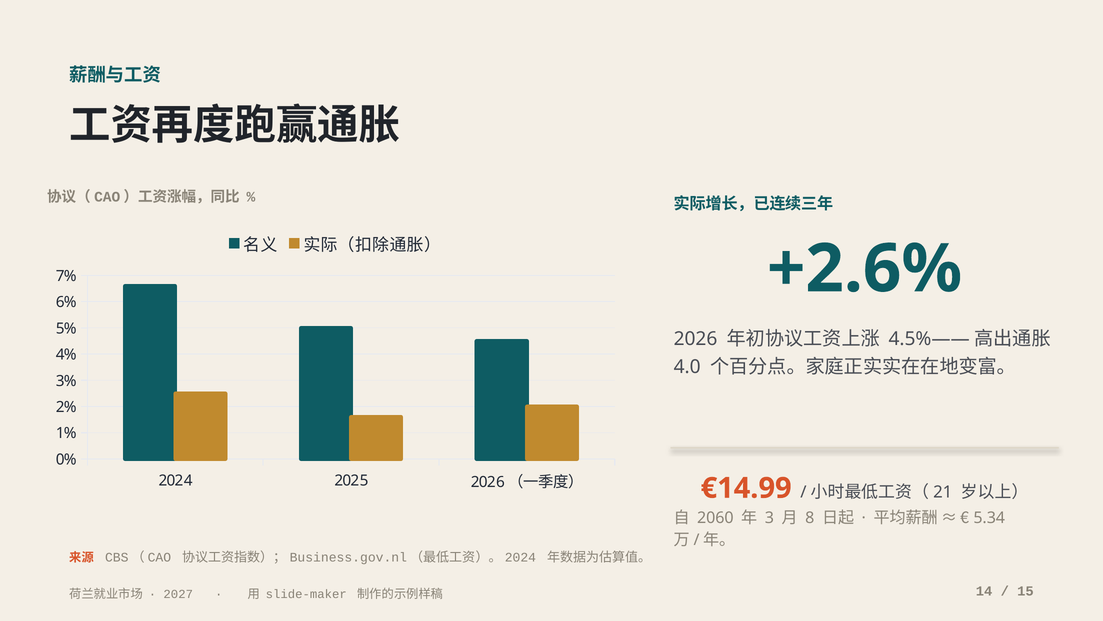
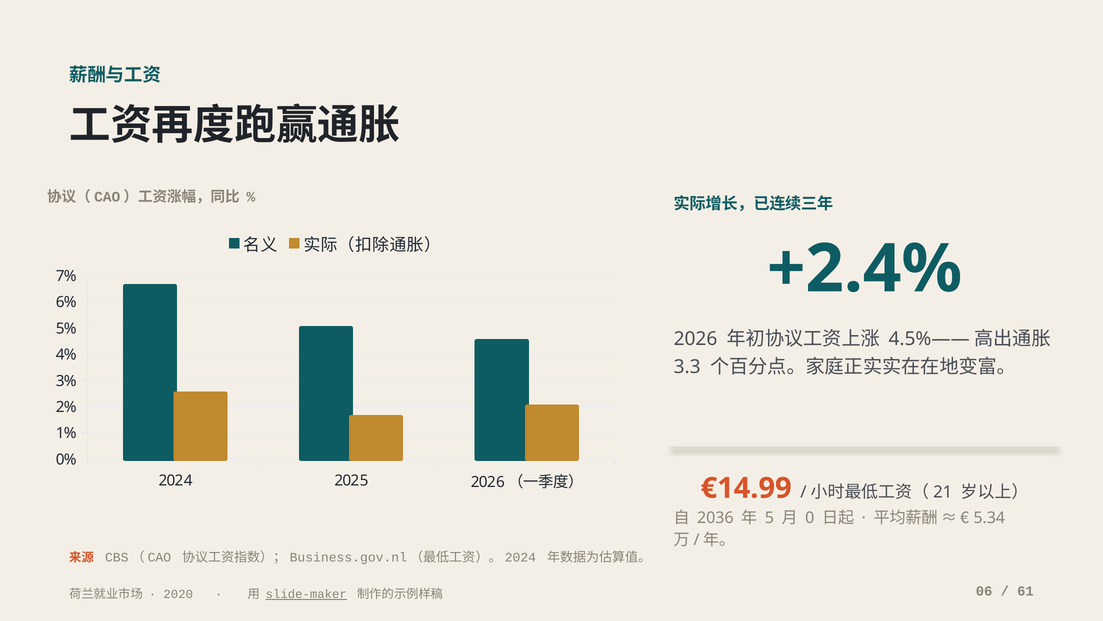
+2.6%: +2.6% -> +2.4%
4.0: 4.0 -> 3.3
2060: 2060 -> 2036
3: 3 -> 5
8: 8 -> 0
2027: 2027 -> 2020
slide-maker underline: none -> present
14: 14 -> 06
15: 15 -> 61
